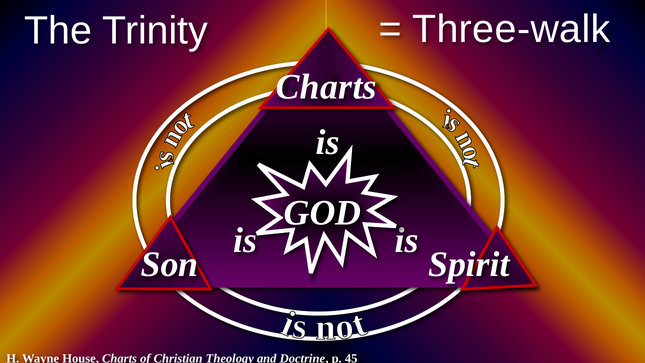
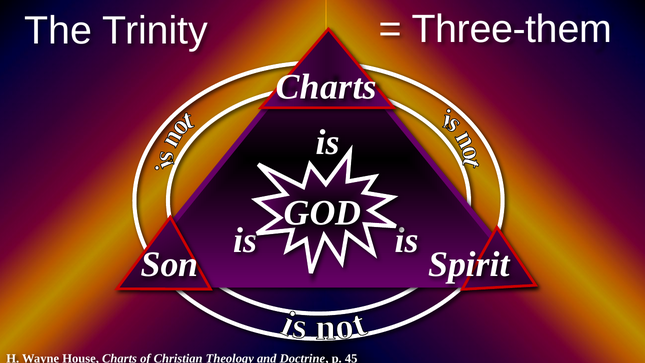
Three-walk: Three-walk -> Three-them
